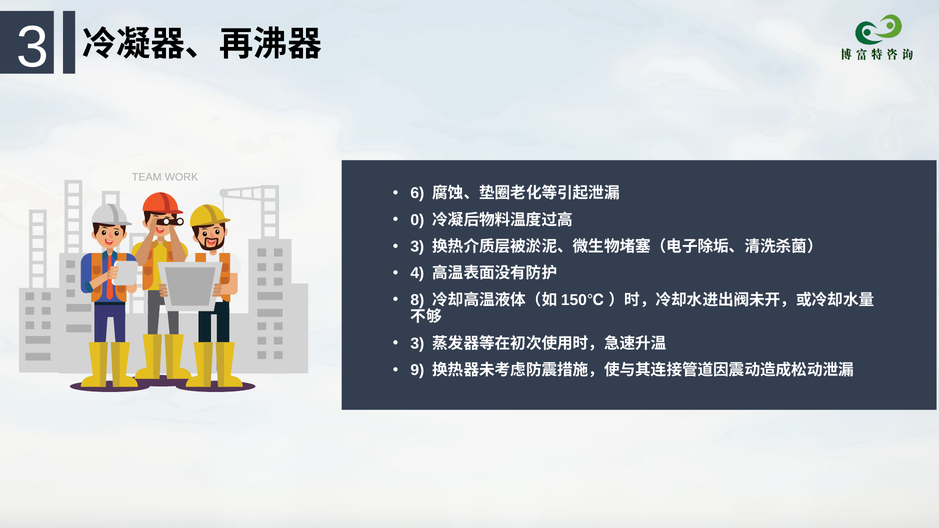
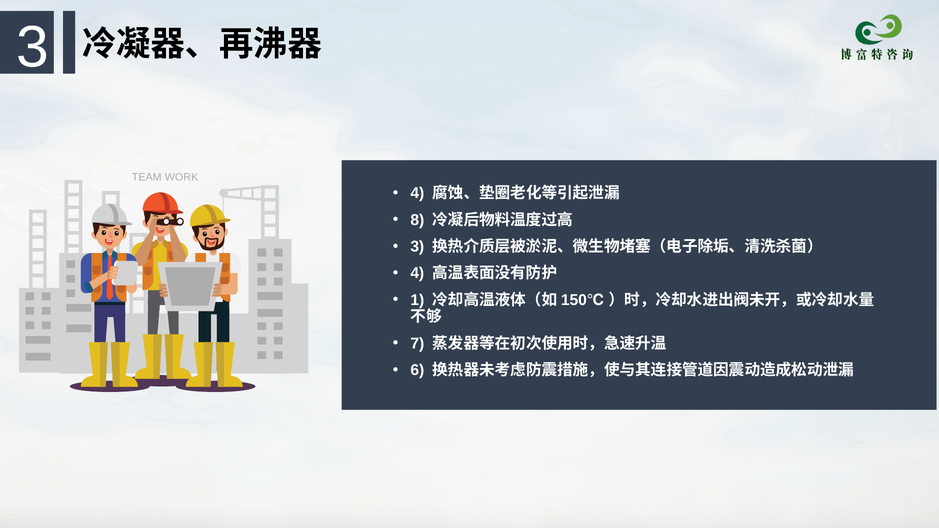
6 at (417, 193): 6 -> 4
0: 0 -> 8
8: 8 -> 1
3 at (417, 344): 3 -> 7
9: 9 -> 6
